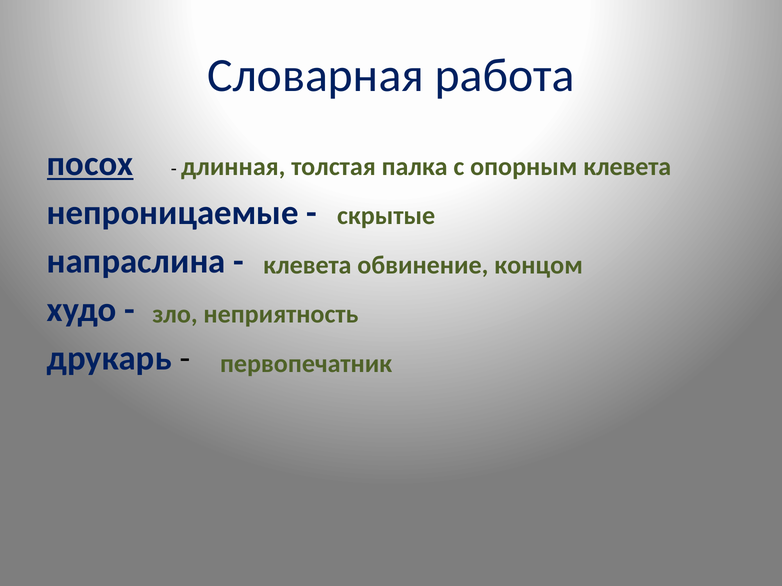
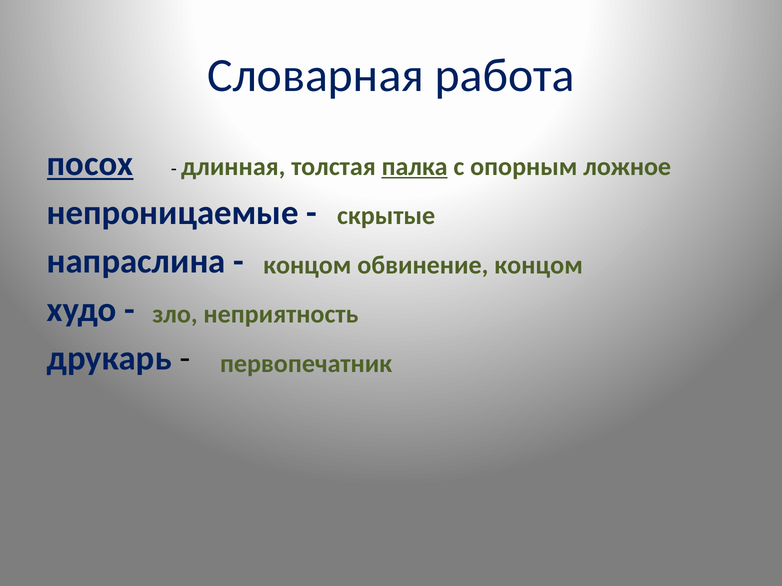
палка underline: none -> present
опорным клевета: клевета -> ложное
клевета at (307, 265): клевета -> концом
